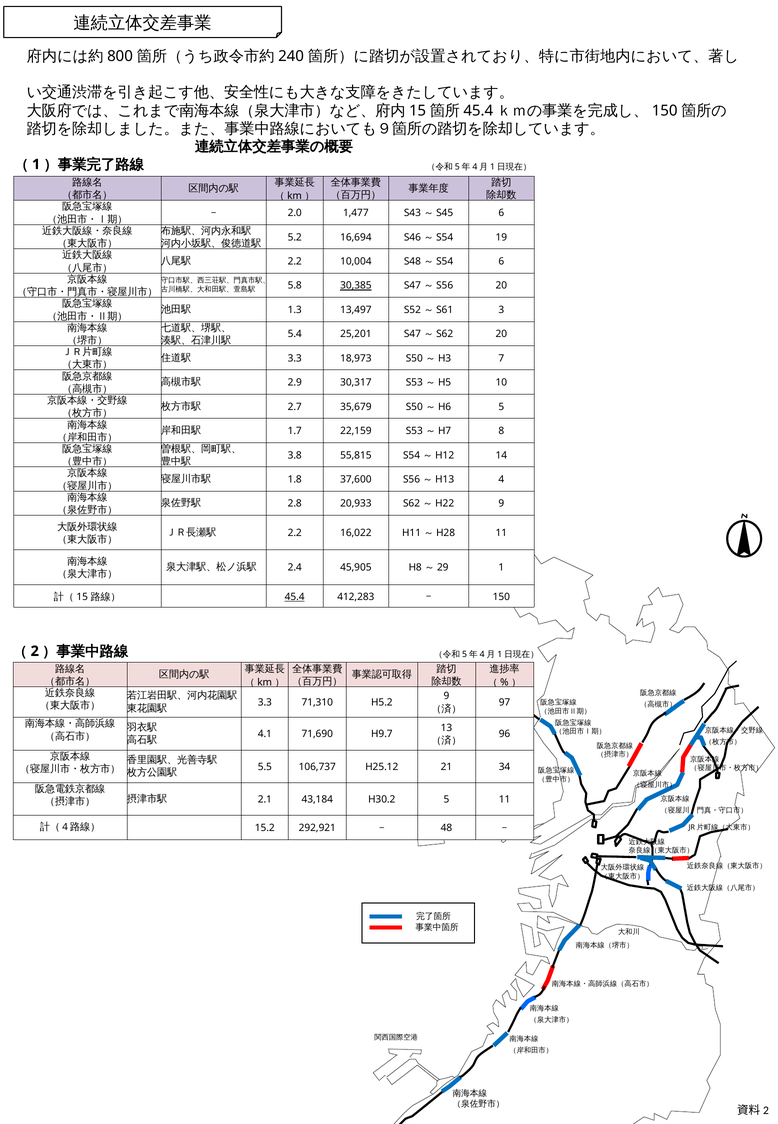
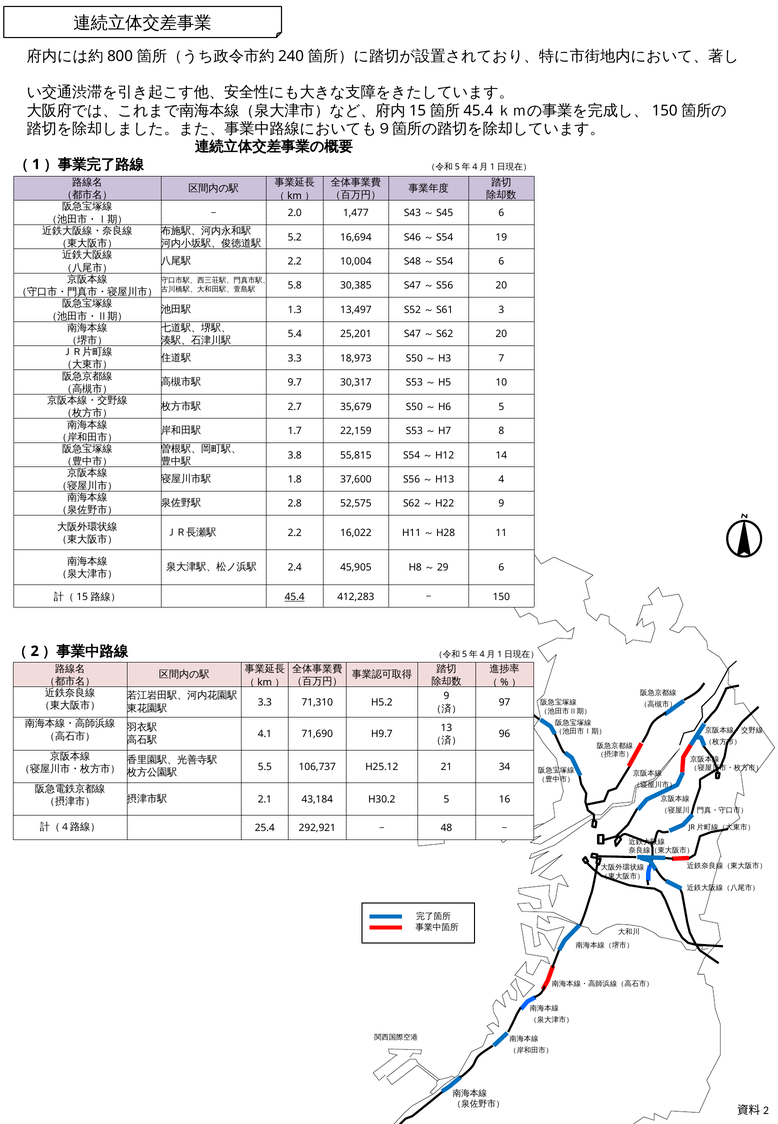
30,385 underline: present -> none
2.9: 2.9 -> 9.7
20,933: 20,933 -> 52,575
1 at (501, 568): 1 -> 6
5 11: 11 -> 16
15.2: 15.2 -> 25.4
